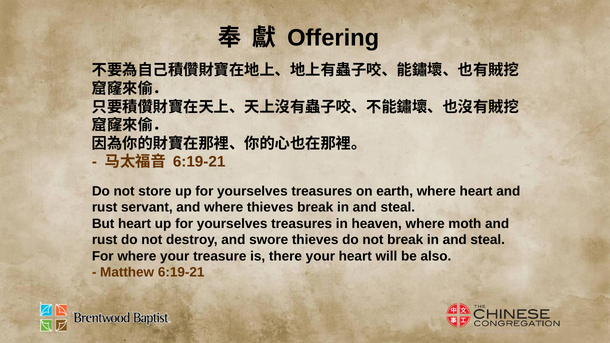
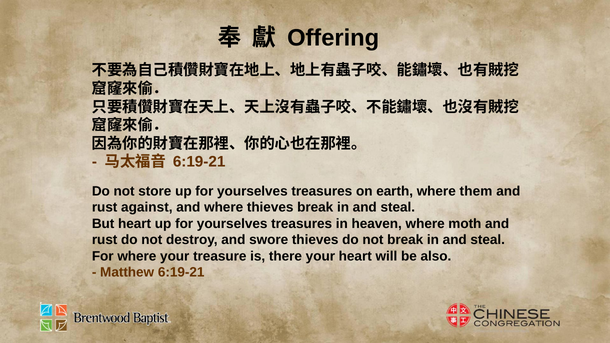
where heart: heart -> them
servant: servant -> against
